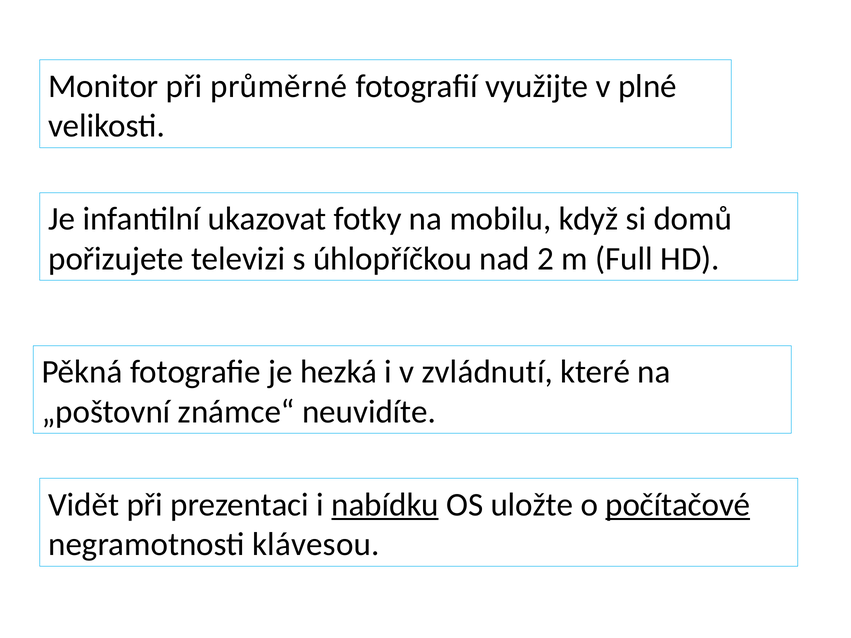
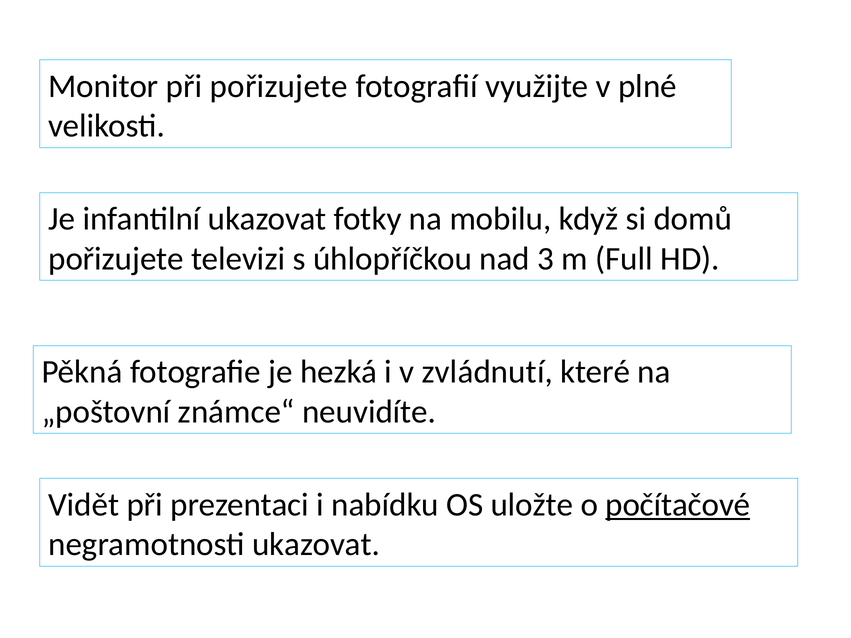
při průměrné: průměrné -> pořizujete
2: 2 -> 3
nabídku underline: present -> none
negramotnosti klávesou: klávesou -> ukazovat
